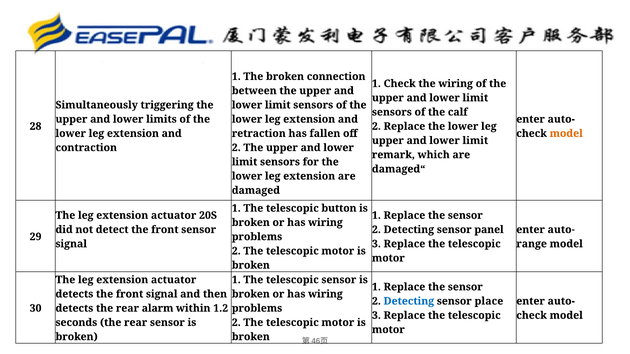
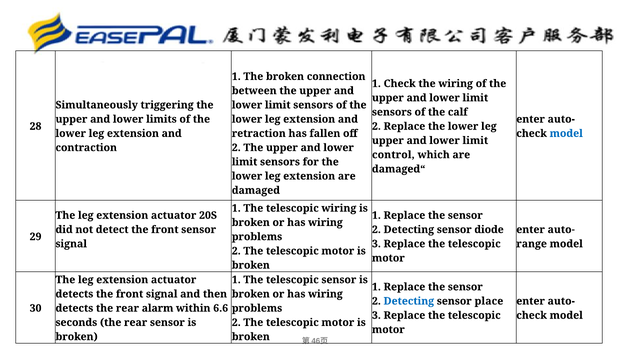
model at (566, 134) colour: orange -> blue
remark: remark -> control
telescopic button: button -> wiring
panel: panel -> diode
1.2: 1.2 -> 6.6
